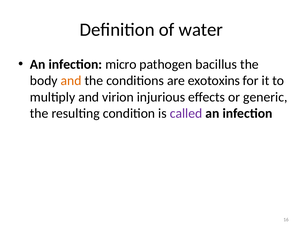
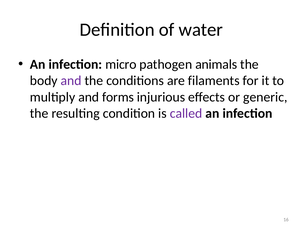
bacillus: bacillus -> animals
and at (71, 81) colour: orange -> purple
exotoxins: exotoxins -> filaments
virion: virion -> forms
